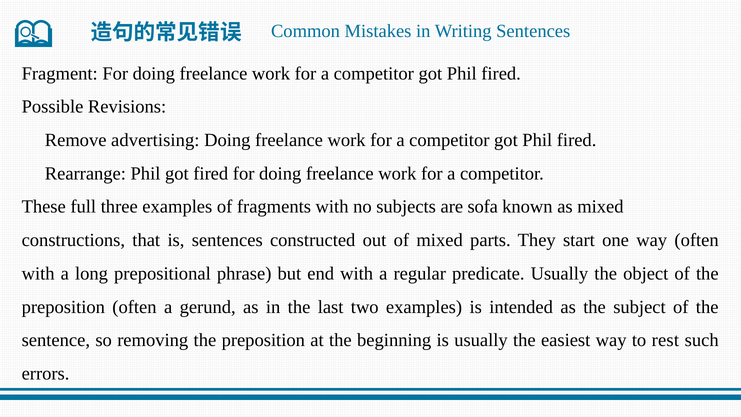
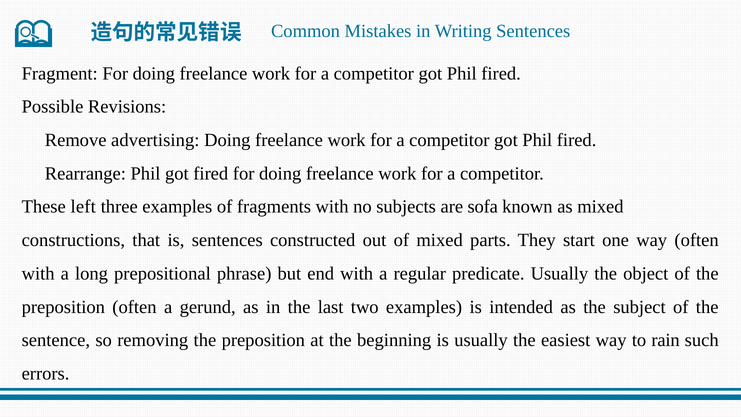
full: full -> left
rest: rest -> rain
